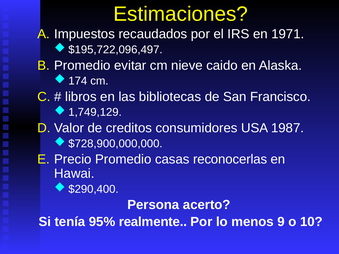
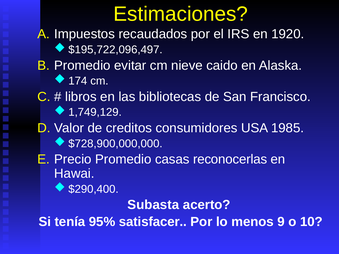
1971: 1971 -> 1920
1987: 1987 -> 1985
Persona: Persona -> Subasta
realmente: realmente -> satisfacer
